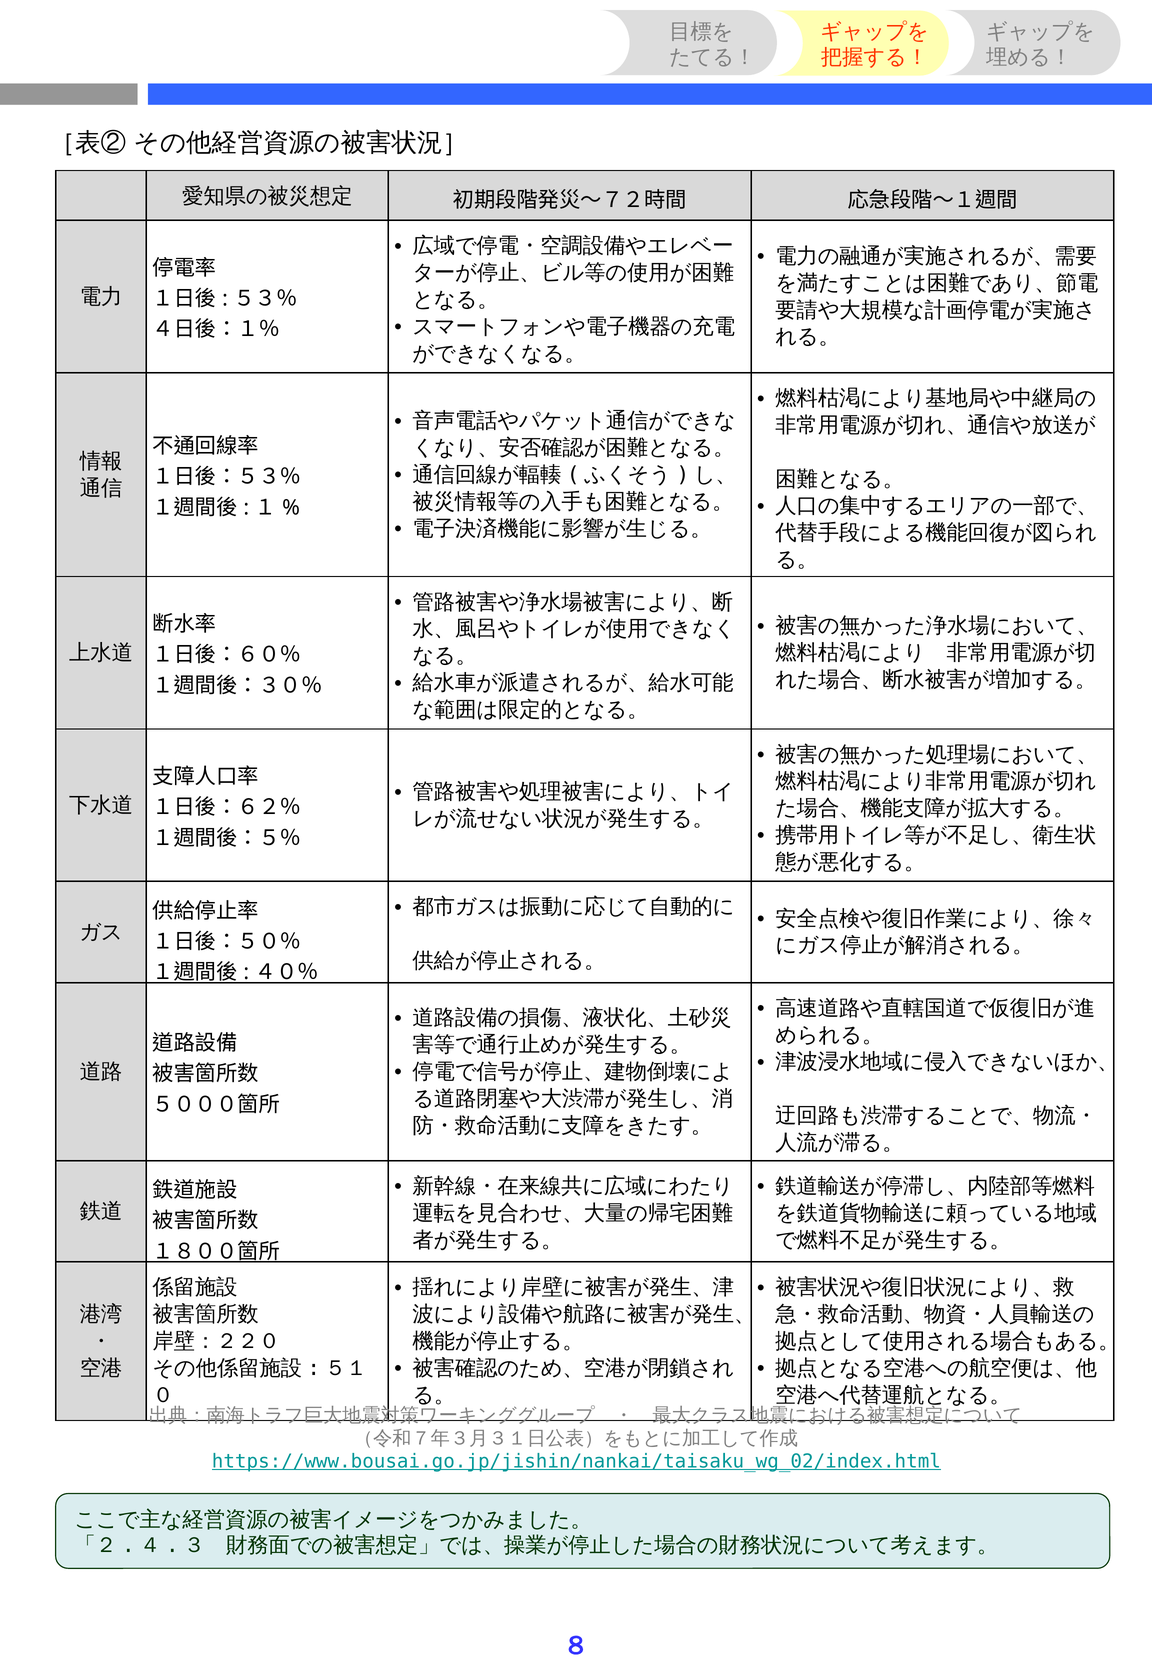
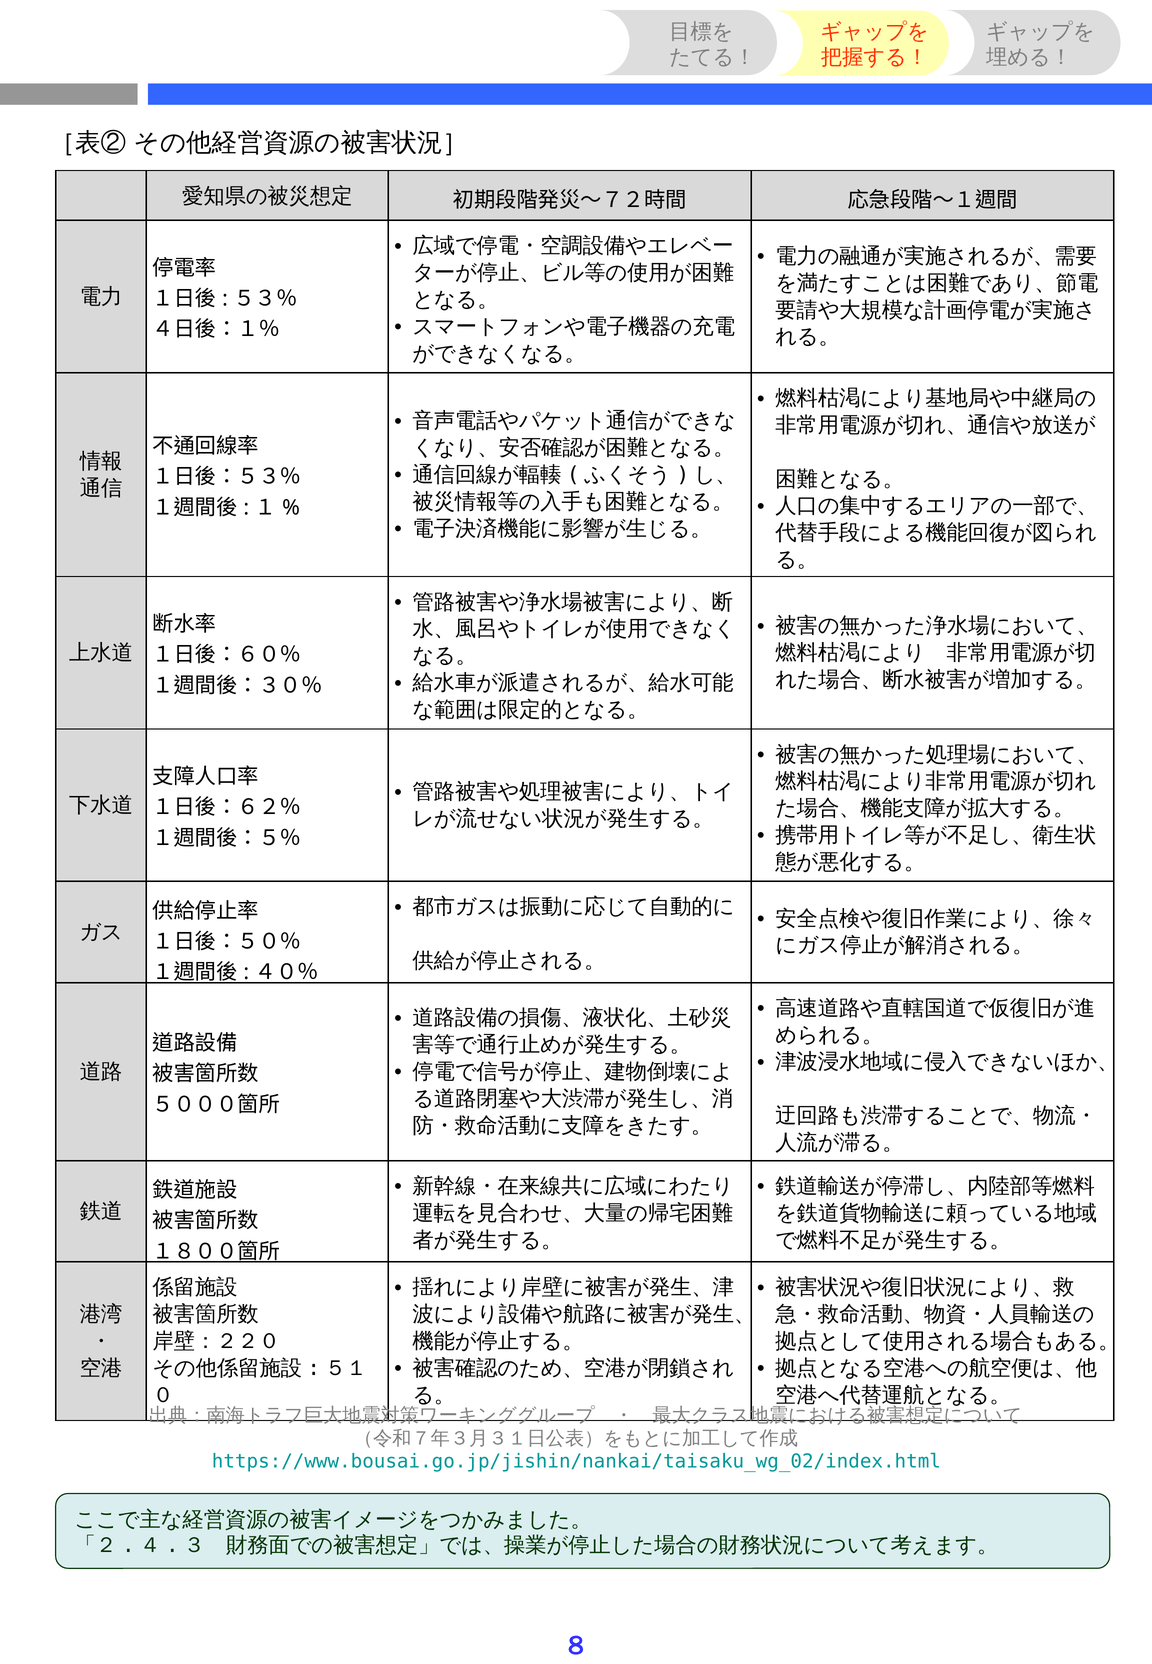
https://www.bousai.go.jp/jishin/nankai/taisaku_wg_02/index.html underline: present -> none
